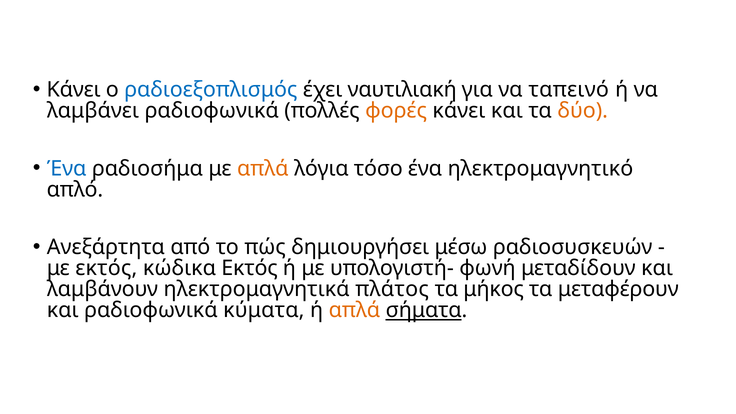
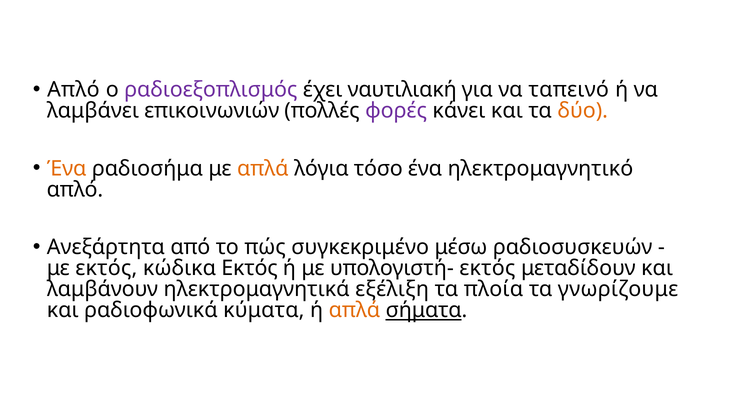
Κάνει at (74, 90): Κάνει -> Απλό
ραδιοεξοπλισμός colour: blue -> purple
λαμβάνει ραδιοφωνικά: ραδιοφωνικά -> επικοινωνιών
φορές colour: orange -> purple
Ένα at (67, 169) colour: blue -> orange
δημιουργήσει: δημιουργήσει -> συγκεκριμένο
υπολογιστή- φωνή: φωνή -> εκτός
πλάτος: πλάτος -> εξέλιξη
μήκος: μήκος -> πλοία
μεταφέρουν: μεταφέρουν -> γνωρίζουμε
